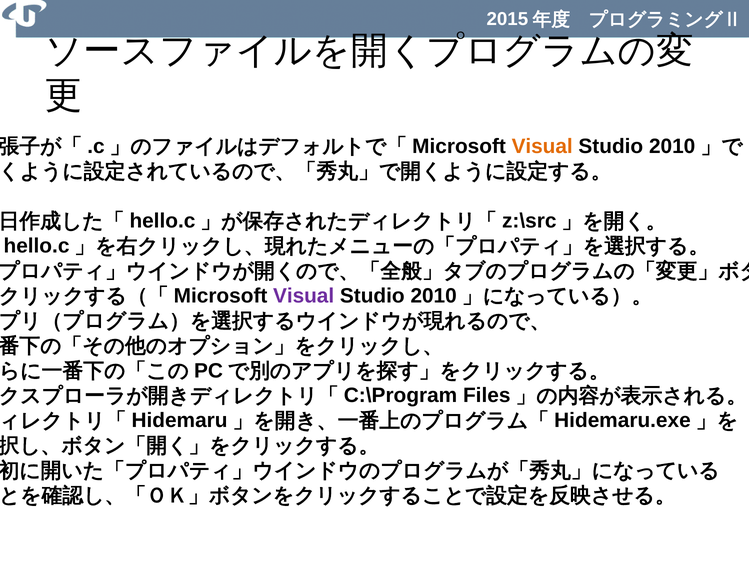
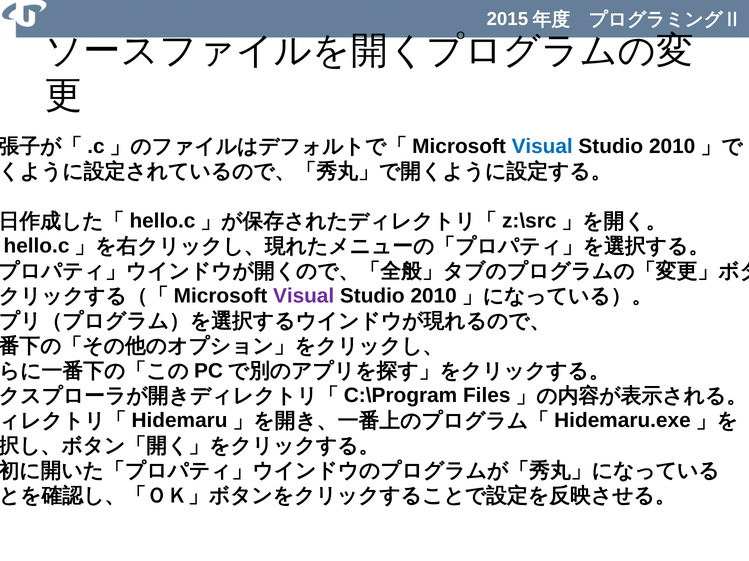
Visual at (542, 146) colour: orange -> blue
